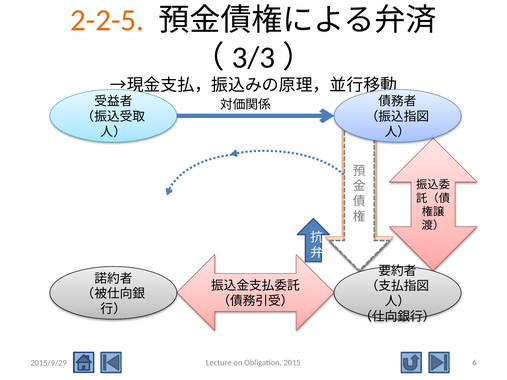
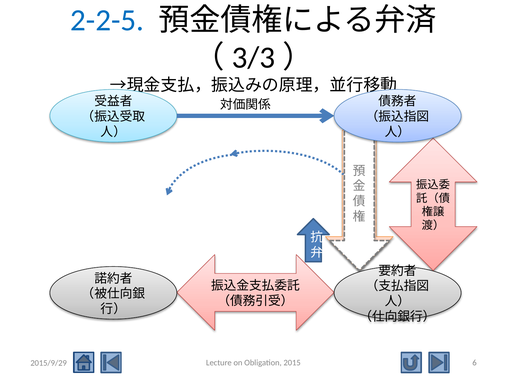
2-2-5 colour: orange -> blue
